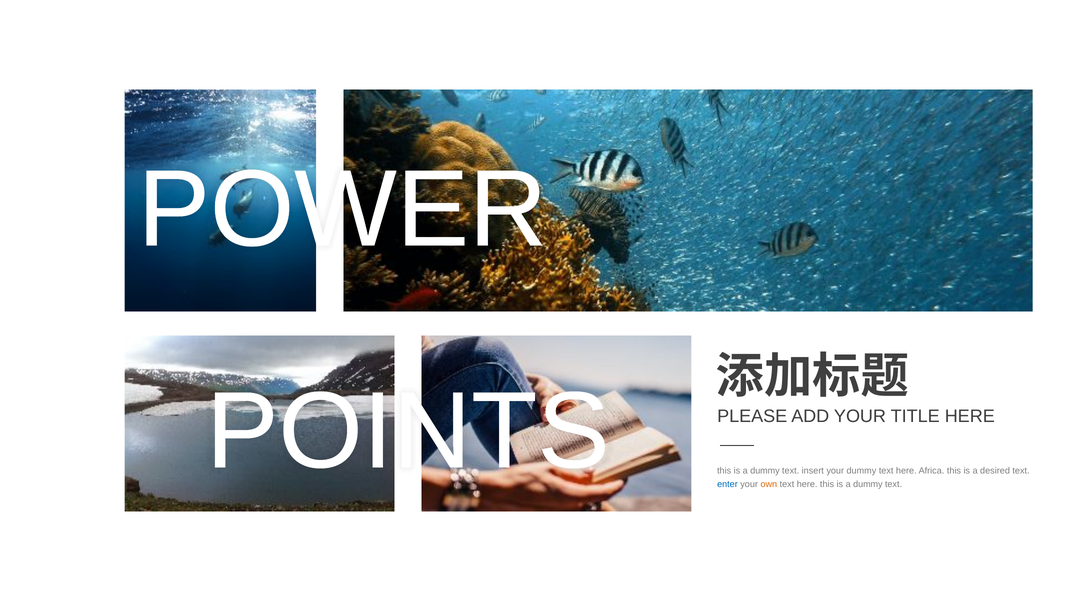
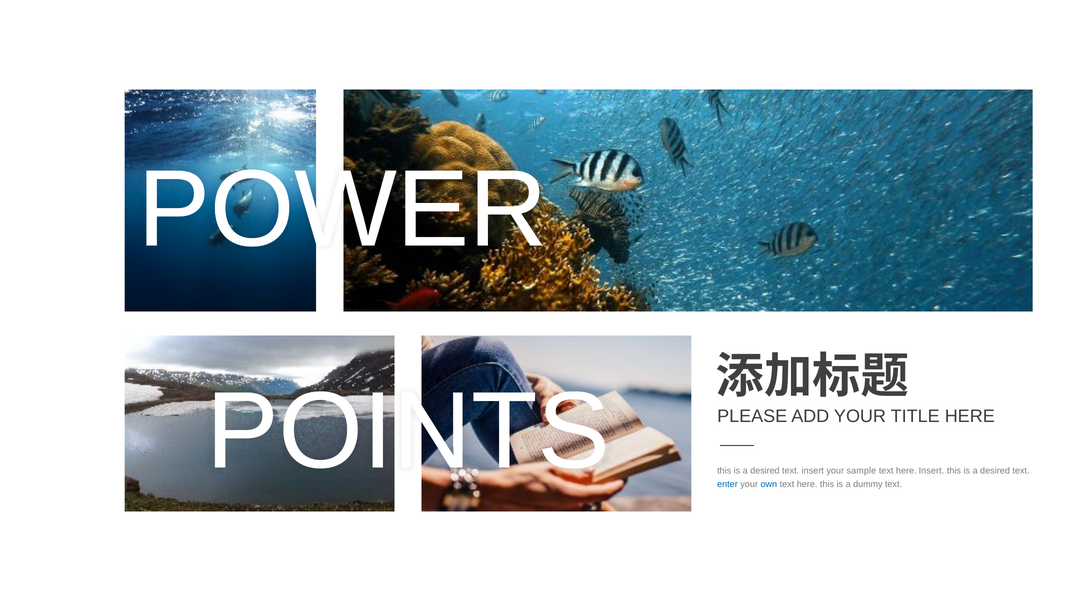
dummy at (765, 471): dummy -> desired
your dummy: dummy -> sample
here Africa: Africa -> Insert
own colour: orange -> blue
